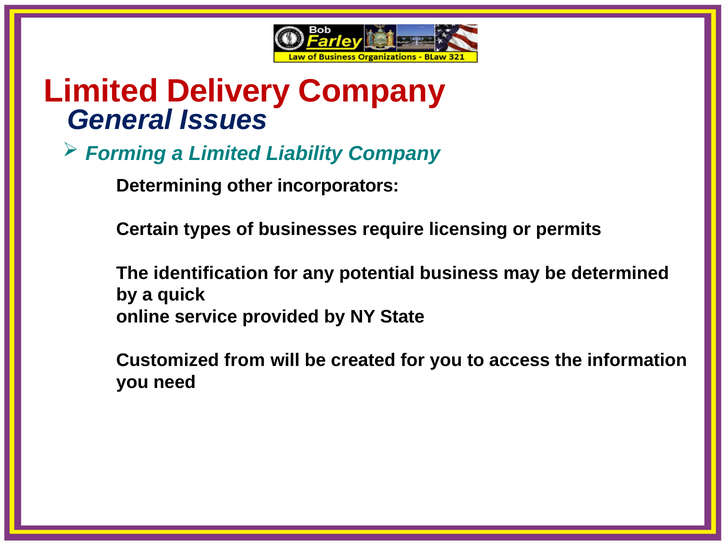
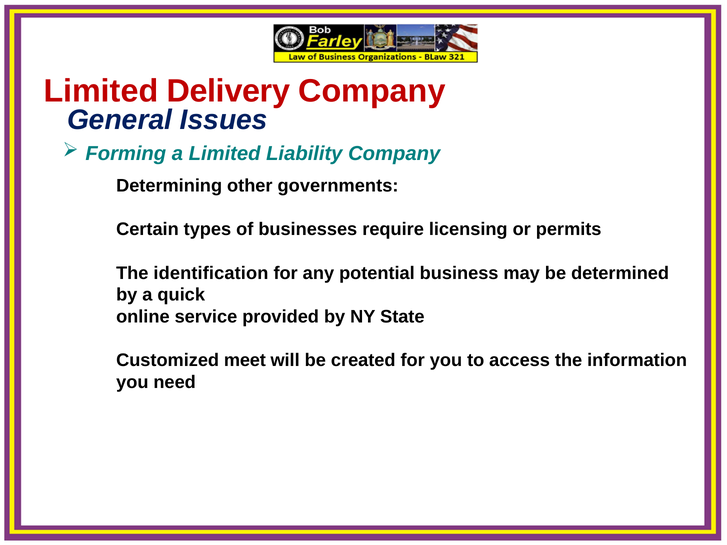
incorporators: incorporators -> governments
from: from -> meet
